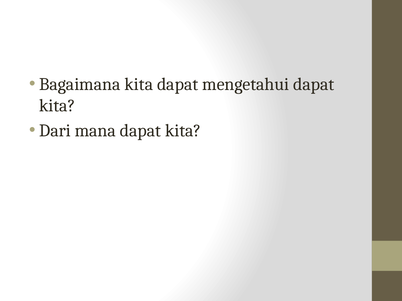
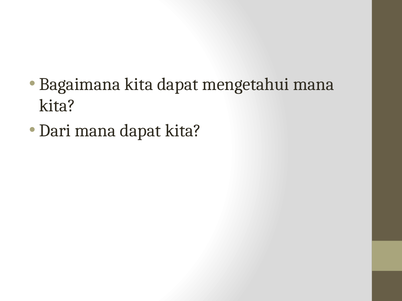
mengetahui dapat: dapat -> mana
